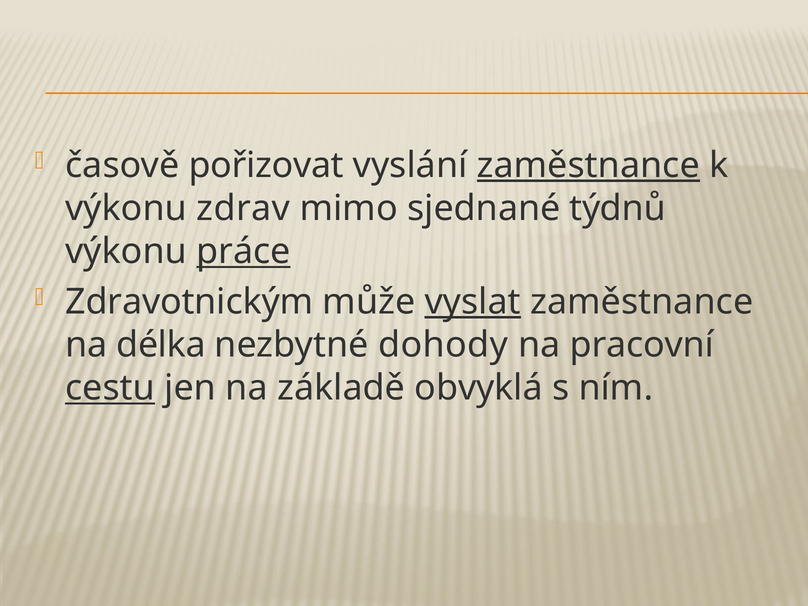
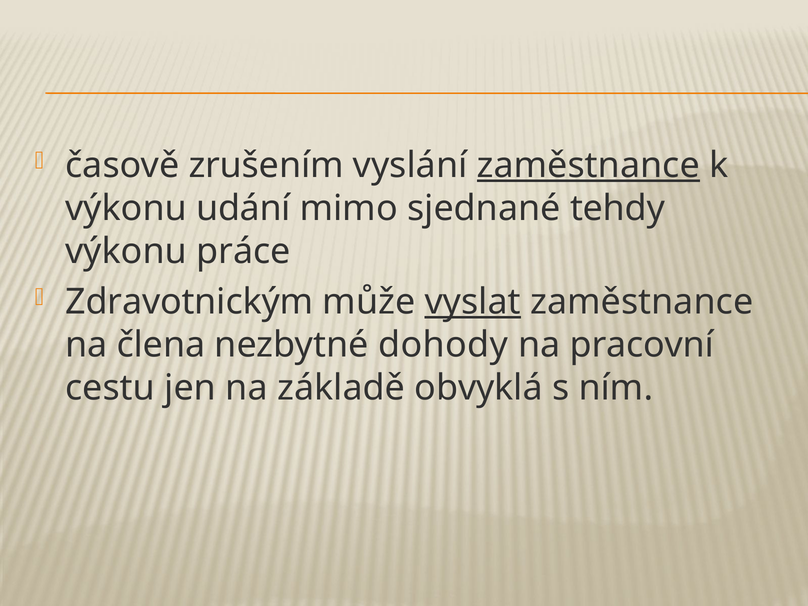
pořizovat: pořizovat -> zrušením
zdrav: zdrav -> udání
týdnů: týdnů -> tehdy
práce underline: present -> none
délka: délka -> člena
cestu underline: present -> none
